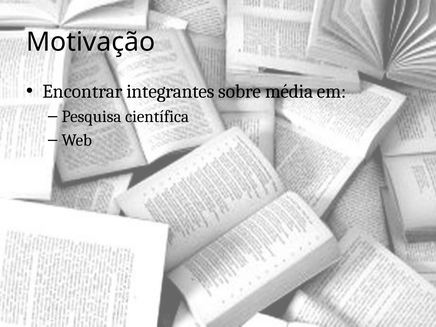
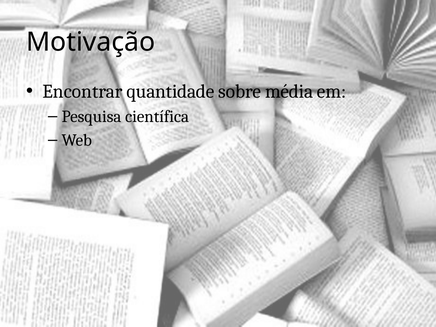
integrantes: integrantes -> quantidade
